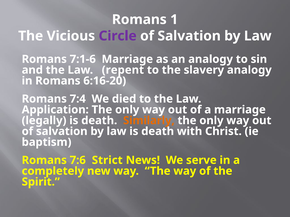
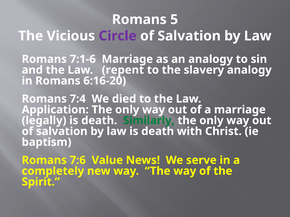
1: 1 -> 5
Similarly colour: orange -> green
Strict: Strict -> Value
